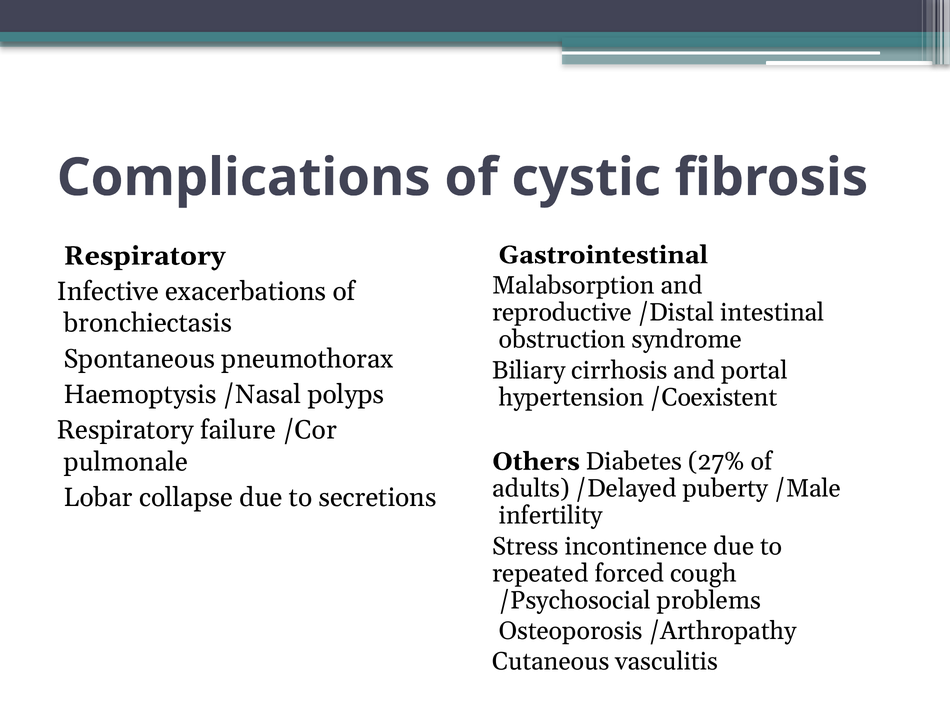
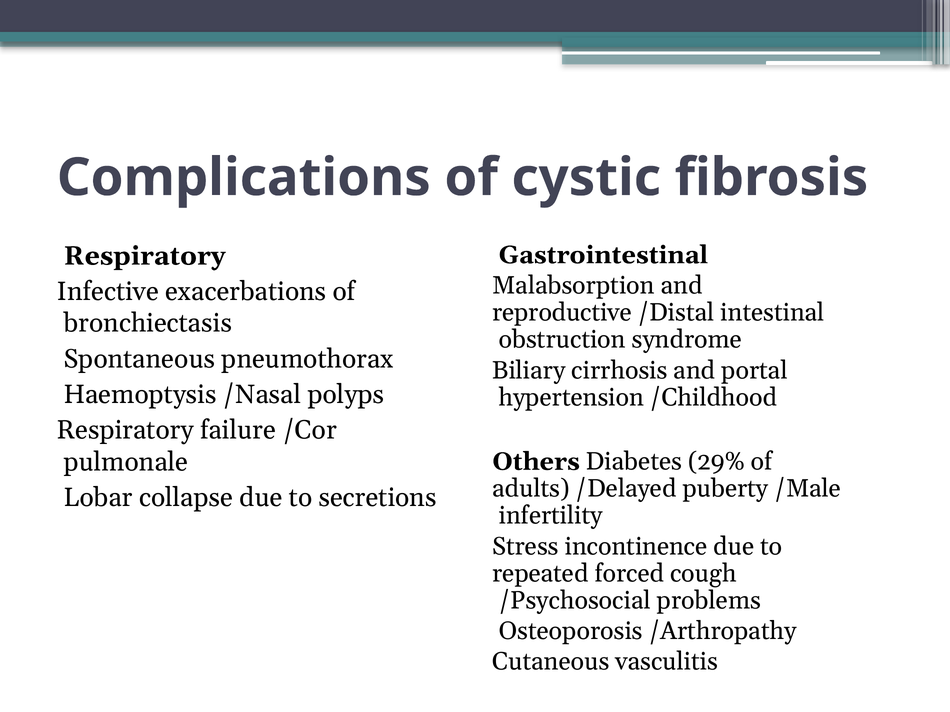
/Coexistent: /Coexistent -> /Childhood
27%: 27% -> 29%
